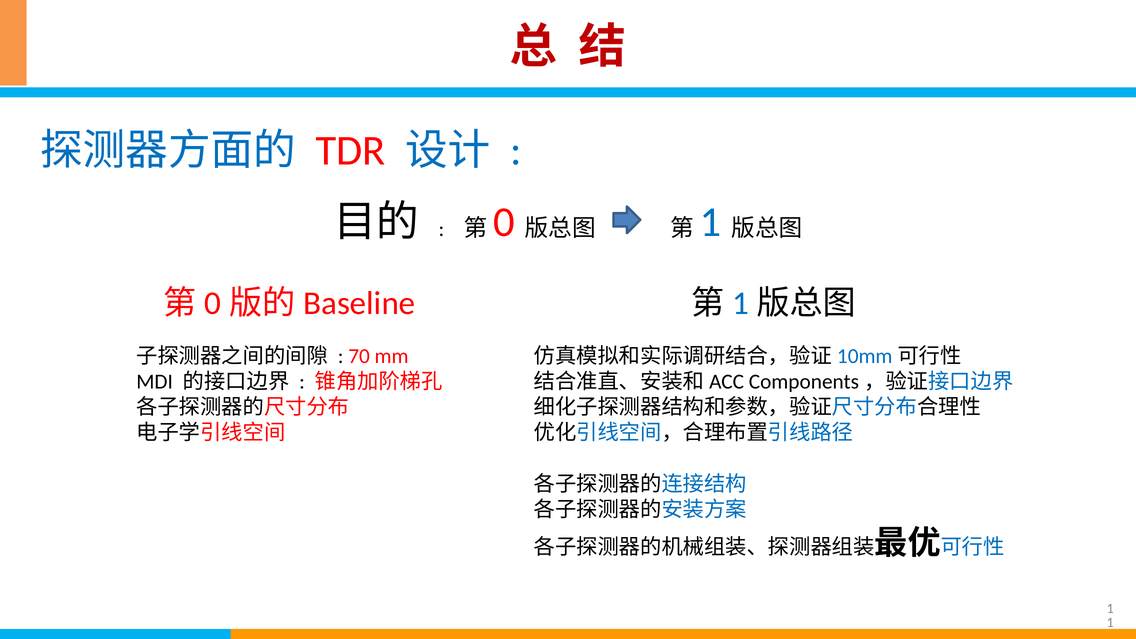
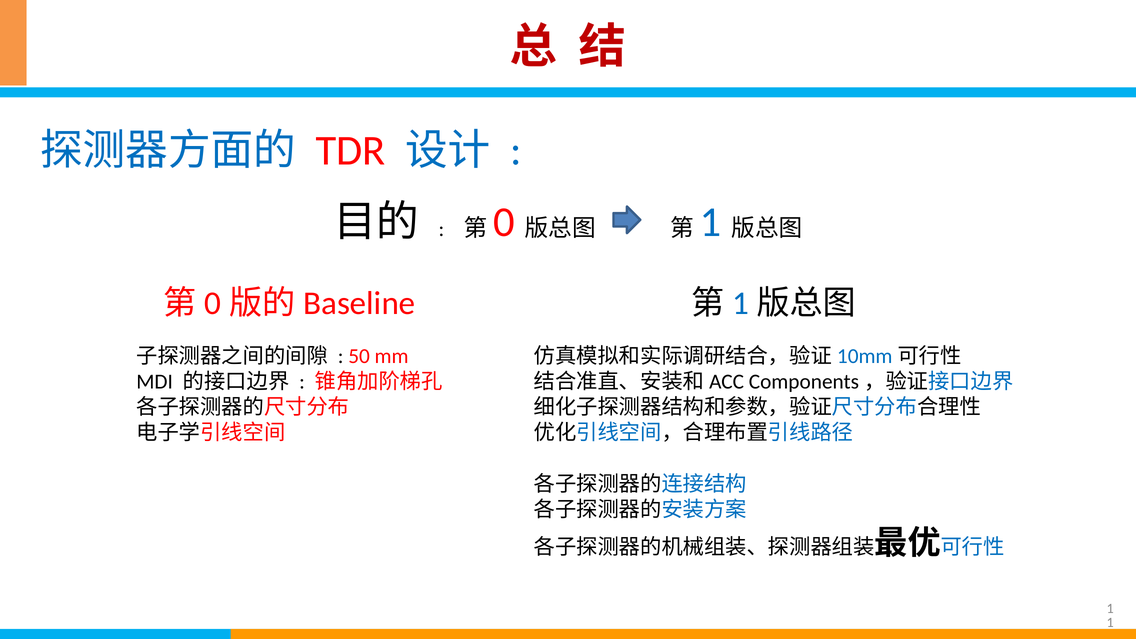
70: 70 -> 50
